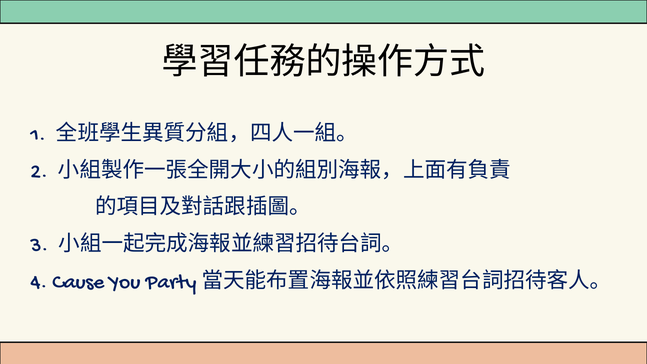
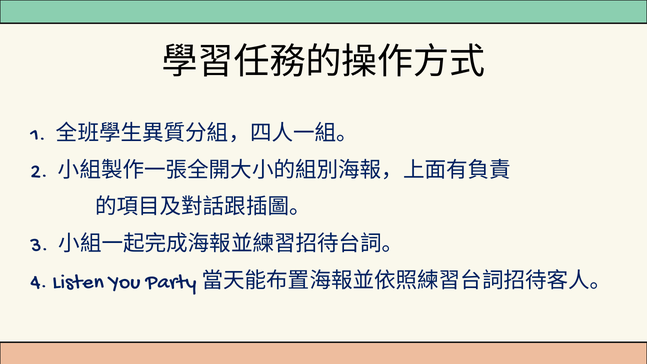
Cause: Cause -> Listen
